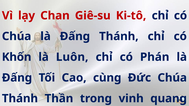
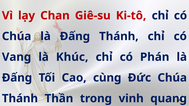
Khốn: Khốn -> Vang
Luôn: Luôn -> Khúc
